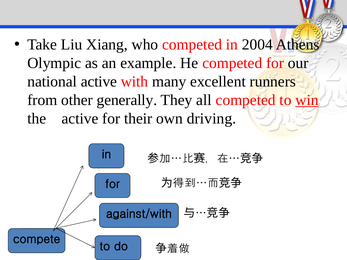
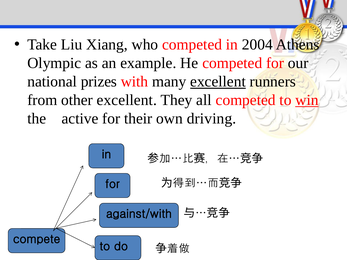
national active: active -> prizes
excellent at (218, 82) underline: none -> present
other generally: generally -> excellent
